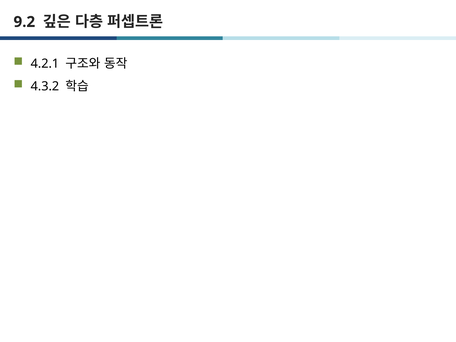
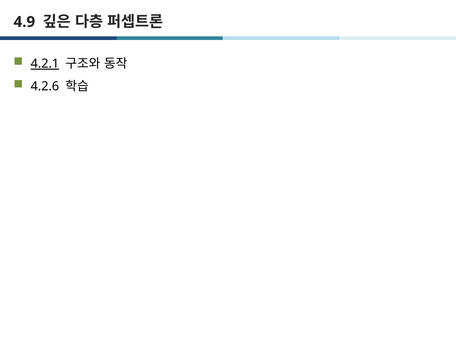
9.2: 9.2 -> 4.9
4.2.1 underline: none -> present
4.3.2: 4.3.2 -> 4.2.6
